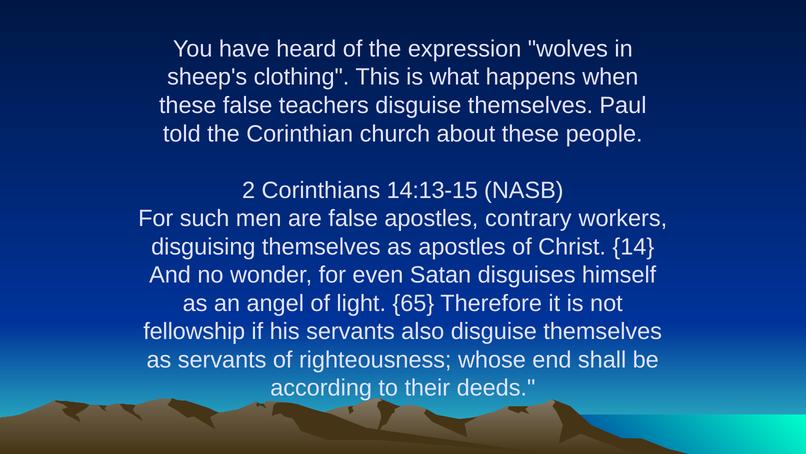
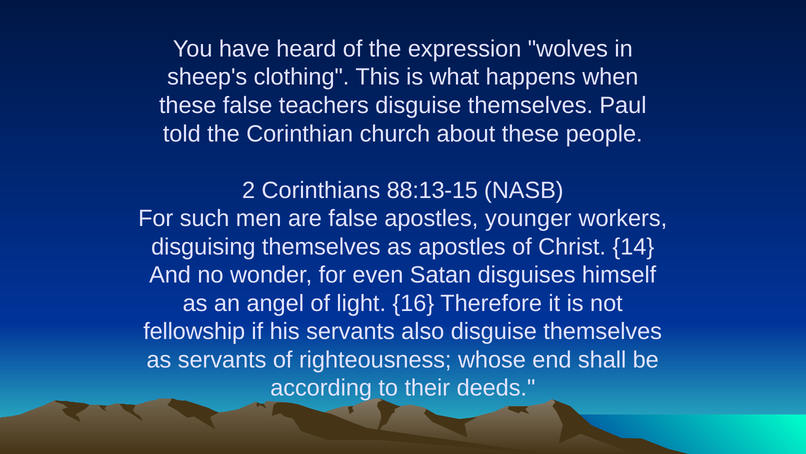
14:13-15: 14:13-15 -> 88:13-15
contrary: contrary -> younger
65: 65 -> 16
